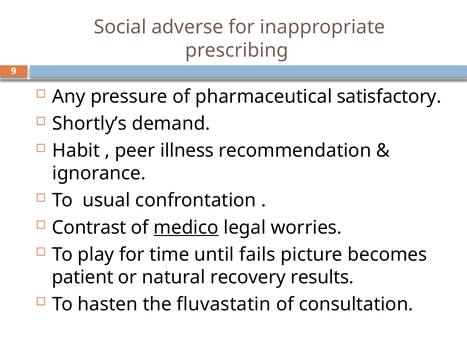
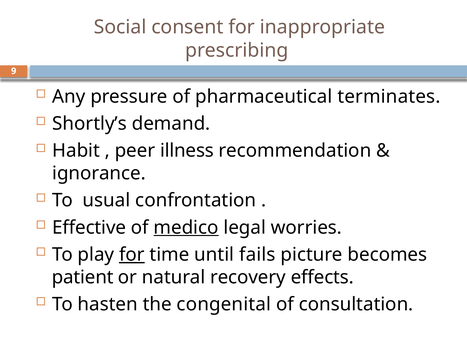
adverse: adverse -> consent
satisfactory: satisfactory -> terminates
Contrast: Contrast -> Effective
for at (132, 255) underline: none -> present
results: results -> effects
fluvastatin: fluvastatin -> congenital
